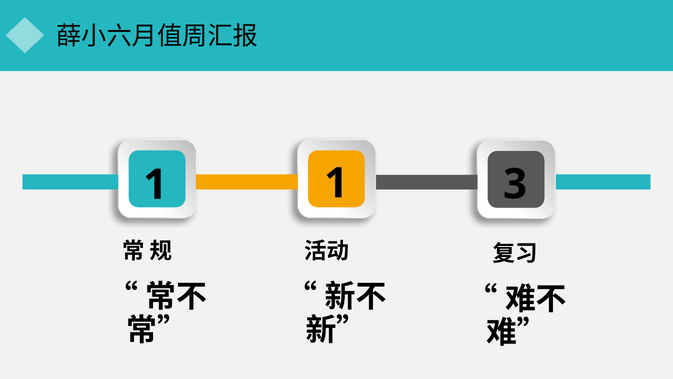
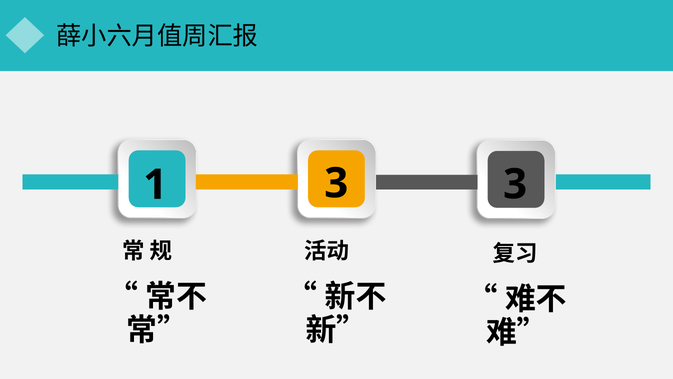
1 1: 1 -> 3
